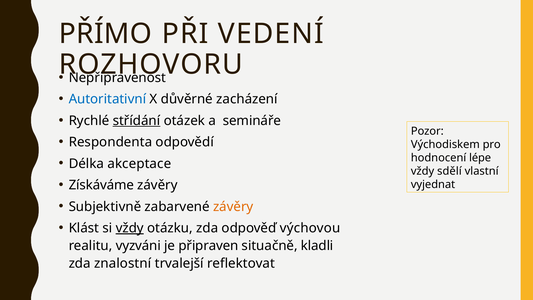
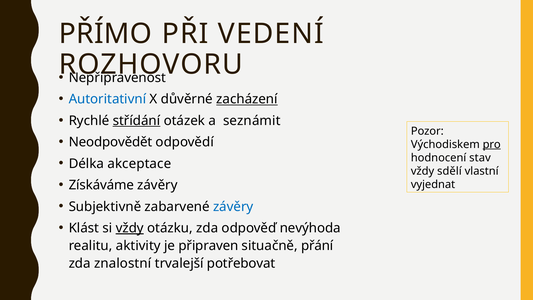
zacházení underline: none -> present
semináře: semináře -> seznámit
Respondenta: Respondenta -> Neodpovědět
pro underline: none -> present
lépe: lépe -> stav
závěry at (233, 206) colour: orange -> blue
výchovou: výchovou -> nevýhoda
vyzváni: vyzváni -> aktivity
kladli: kladli -> přání
reflektovat: reflektovat -> potřebovat
